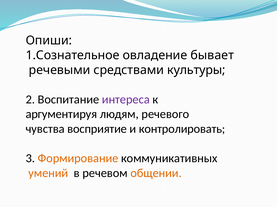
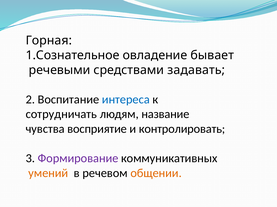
Опиши: Опиши -> Горная
культуры: культуры -> задавать
интереса colour: purple -> blue
аргументируя: аргументируя -> сотрудничать
речевого: речевого -> название
Формирование colour: orange -> purple
